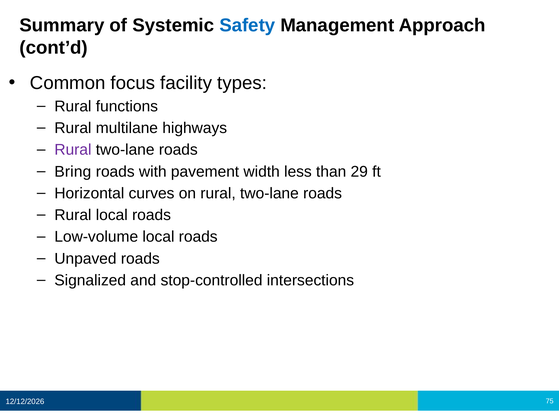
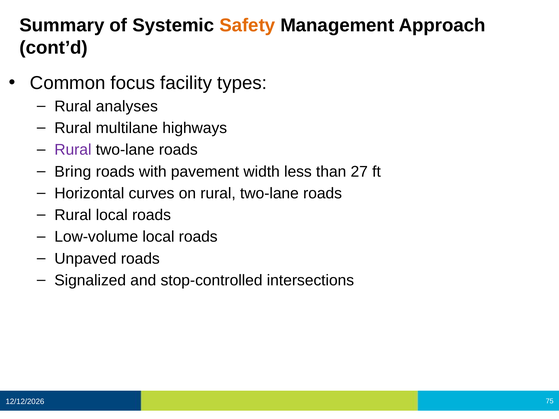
Safety colour: blue -> orange
functions: functions -> analyses
29: 29 -> 27
